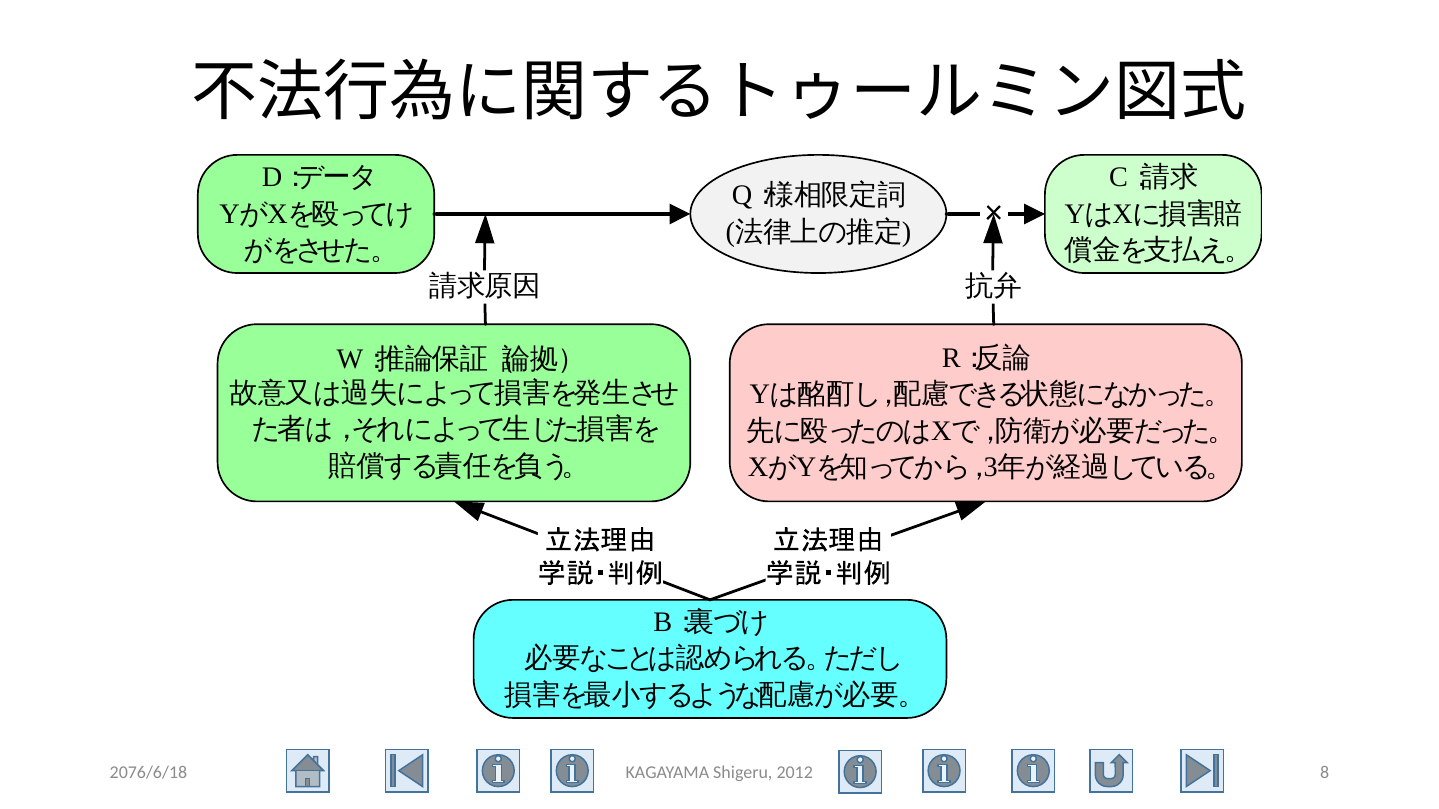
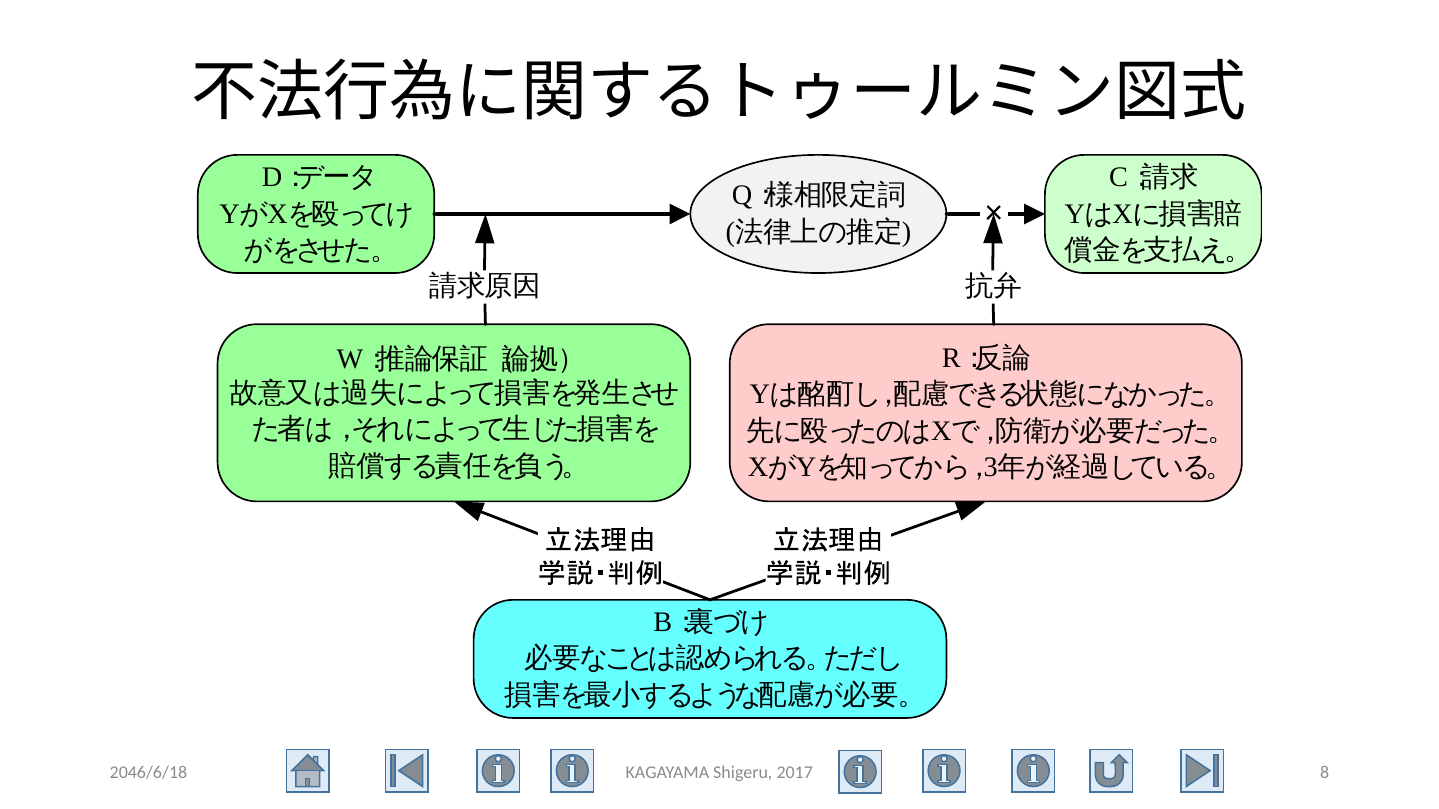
2076/6/18: 2076/6/18 -> 2046/6/18
2012: 2012 -> 2017
